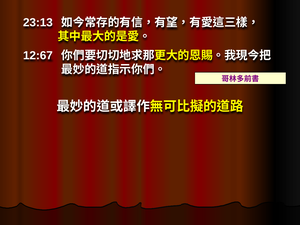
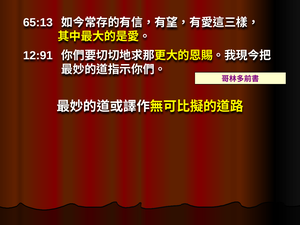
23:13: 23:13 -> 65:13
12:67: 12:67 -> 12:91
